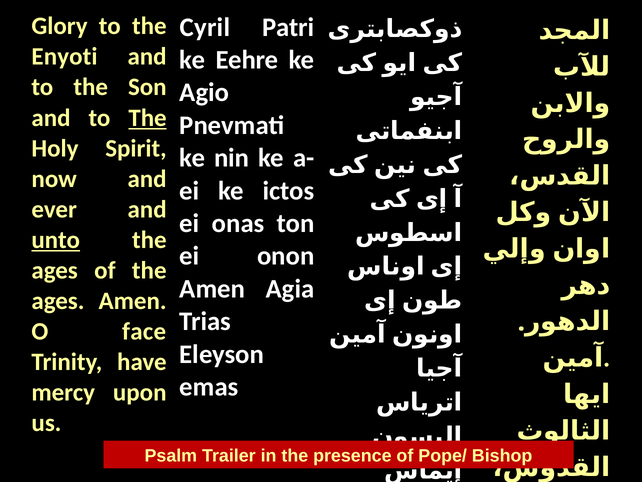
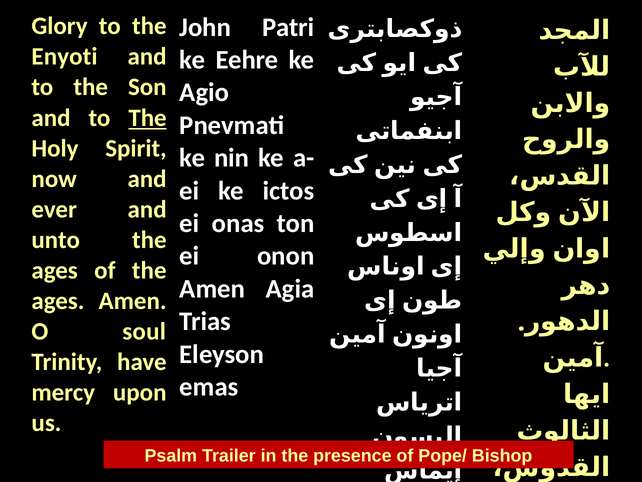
Cyril: Cyril -> John
unto underline: present -> none
face: face -> soul
